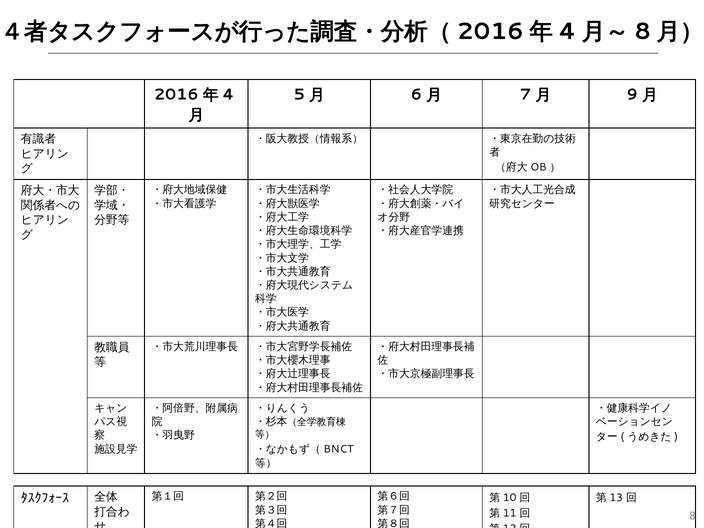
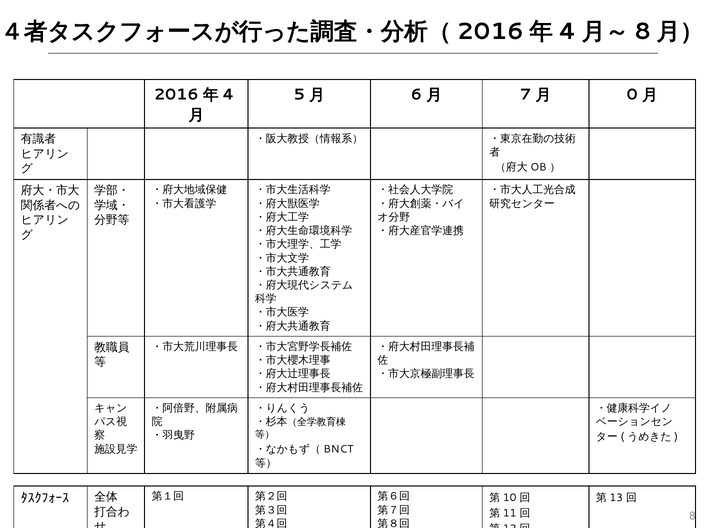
9: 9 -> 0
